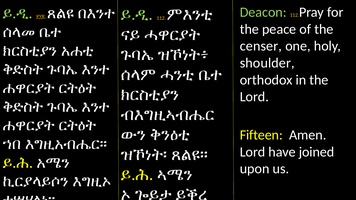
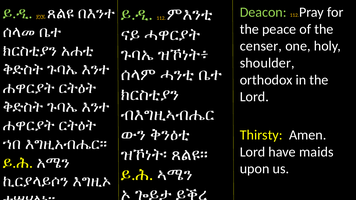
Fifteen: Fifteen -> Thirsty
joined: joined -> maids
